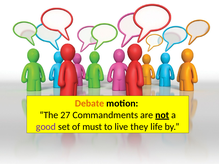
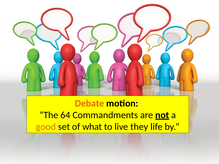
27: 27 -> 64
good colour: purple -> orange
must: must -> what
